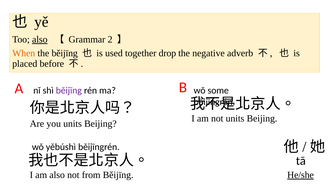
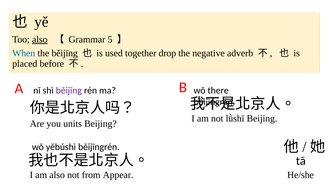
2: 2 -> 5
When colour: orange -> blue
some: some -> there
not units: units -> lǜshī
from Běijīng: Běijīng -> Appear
He/she underline: present -> none
